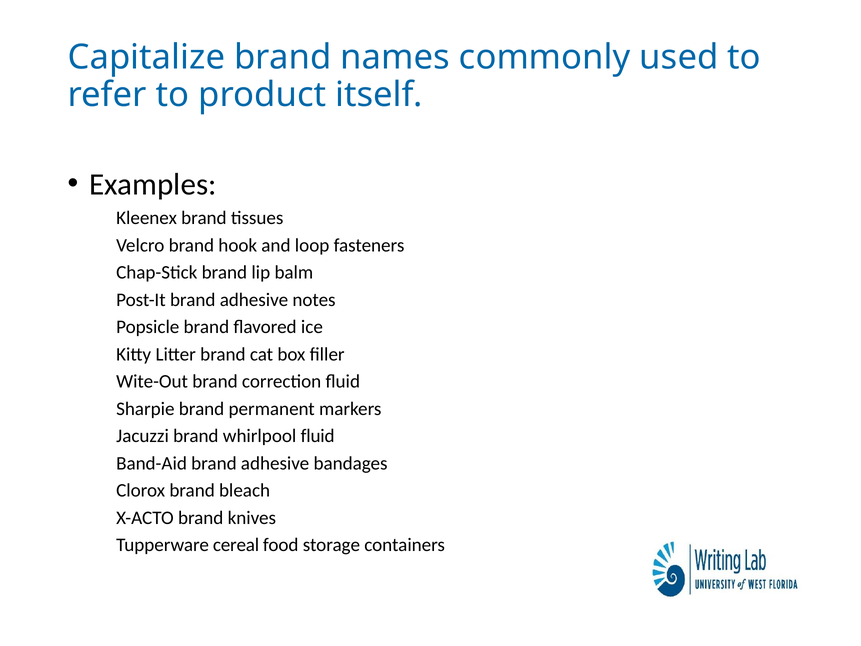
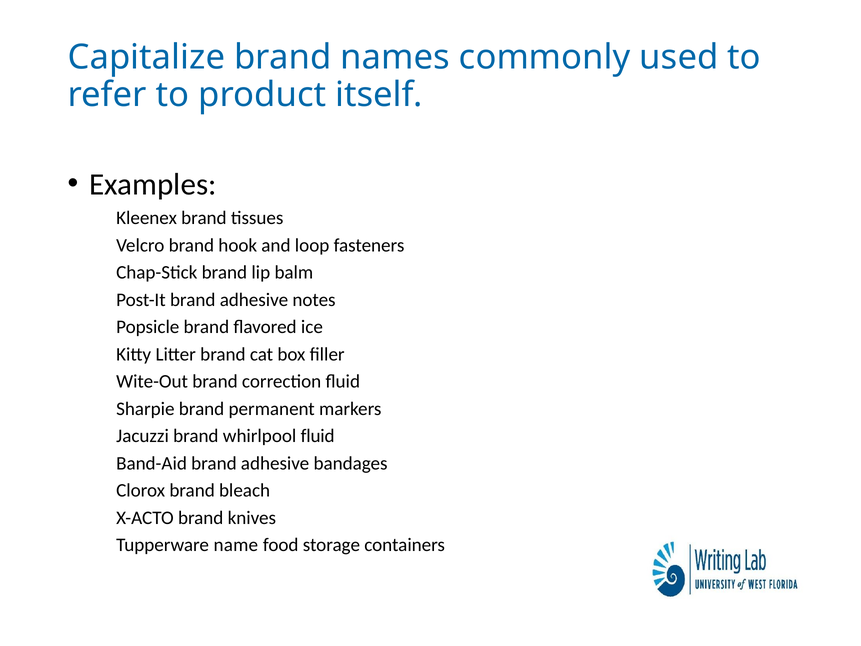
cereal: cereal -> name
